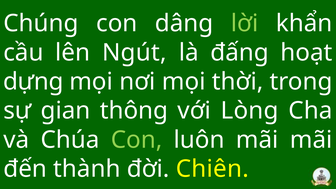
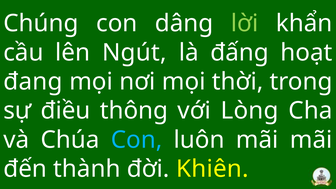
dựng: dựng -> đang
gian: gian -> điều
Con at (137, 140) colour: light green -> light blue
Chiên: Chiên -> Khiên
